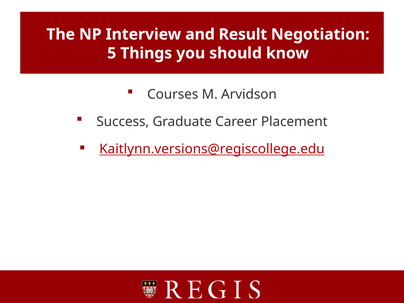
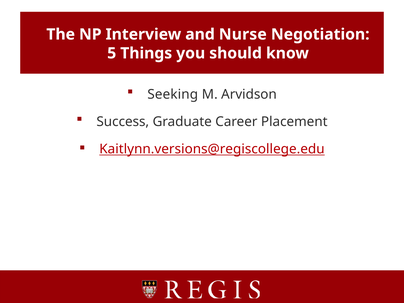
Result: Result -> Nurse
Courses: Courses -> Seeking
